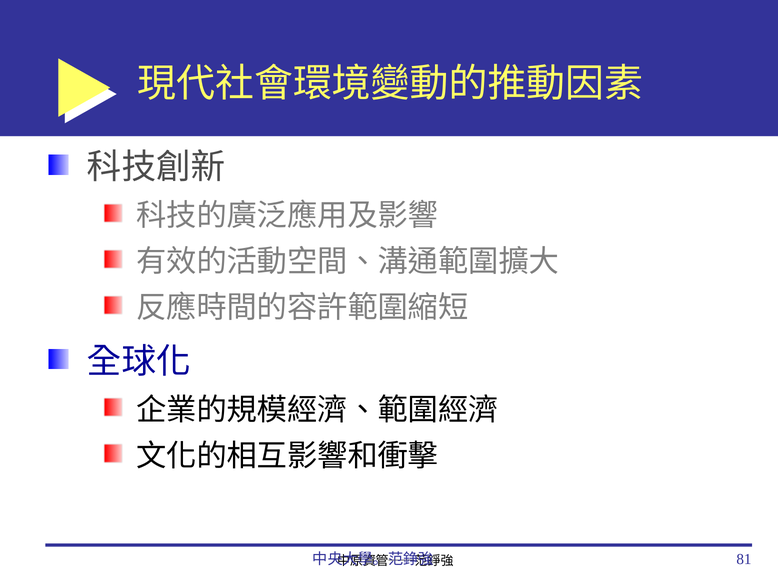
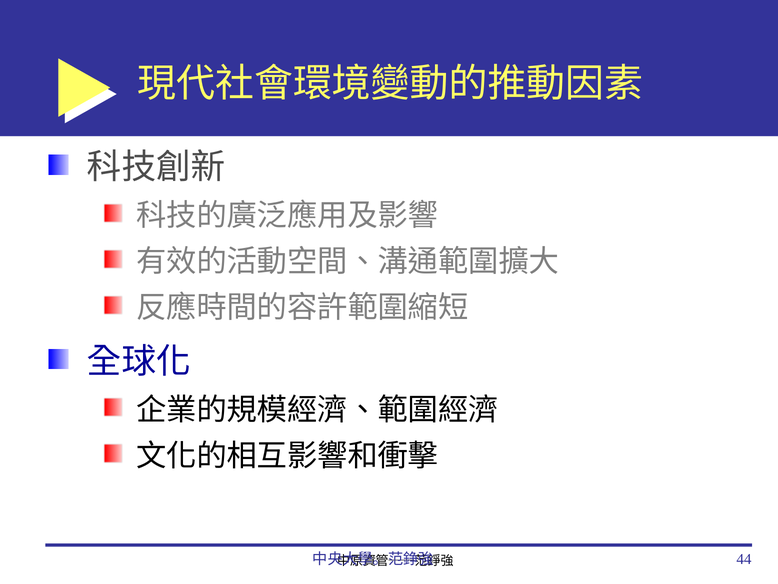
81: 81 -> 44
